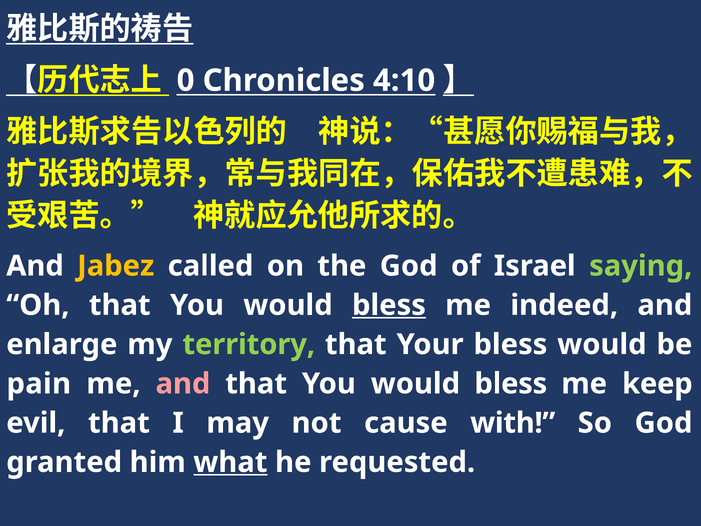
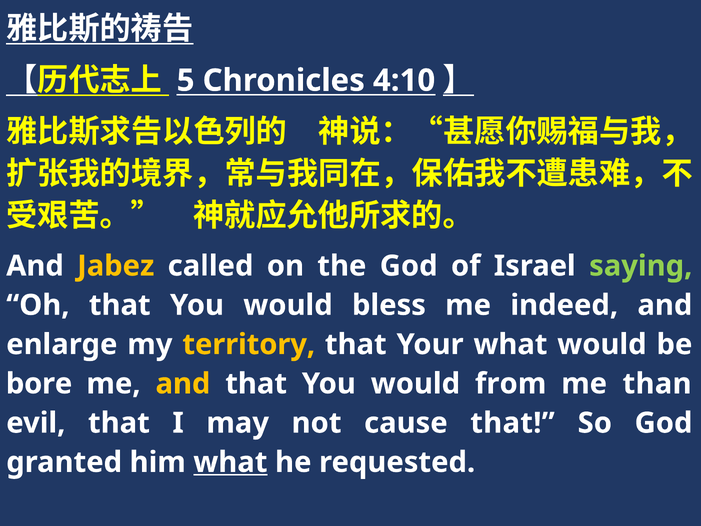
0: 0 -> 5
bless at (389, 305) underline: present -> none
territory colour: light green -> yellow
Your bless: bless -> what
pain: pain -> bore
and at (183, 384) colour: pink -> yellow
bless at (511, 384): bless -> from
keep: keep -> than
cause with: with -> that
